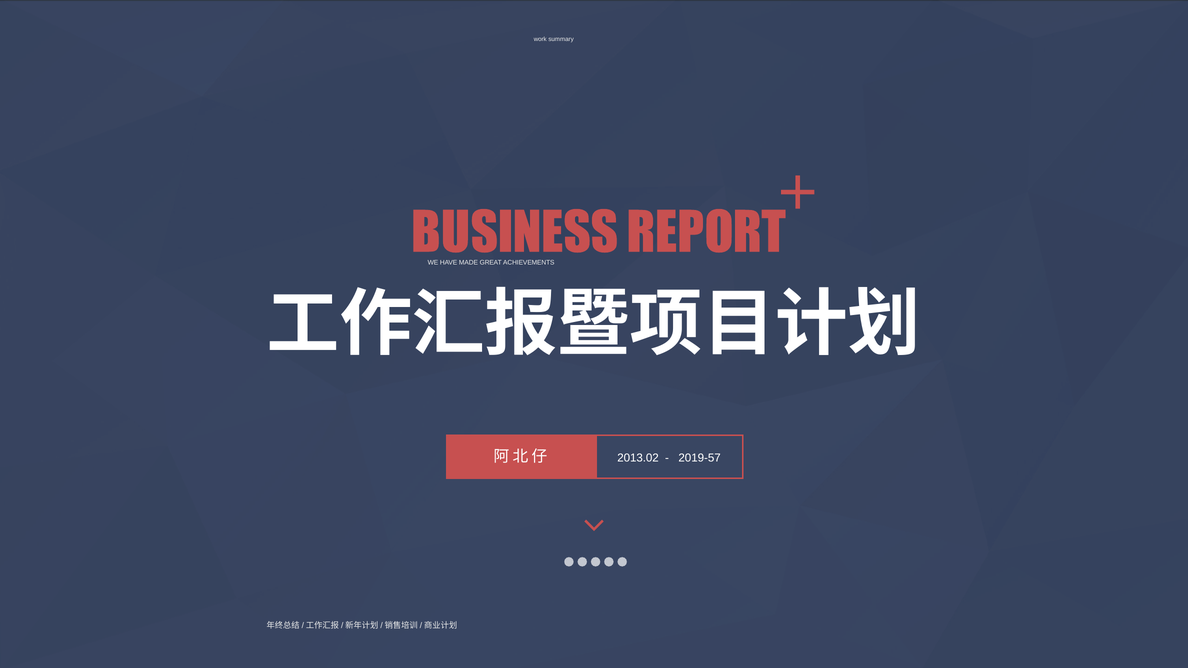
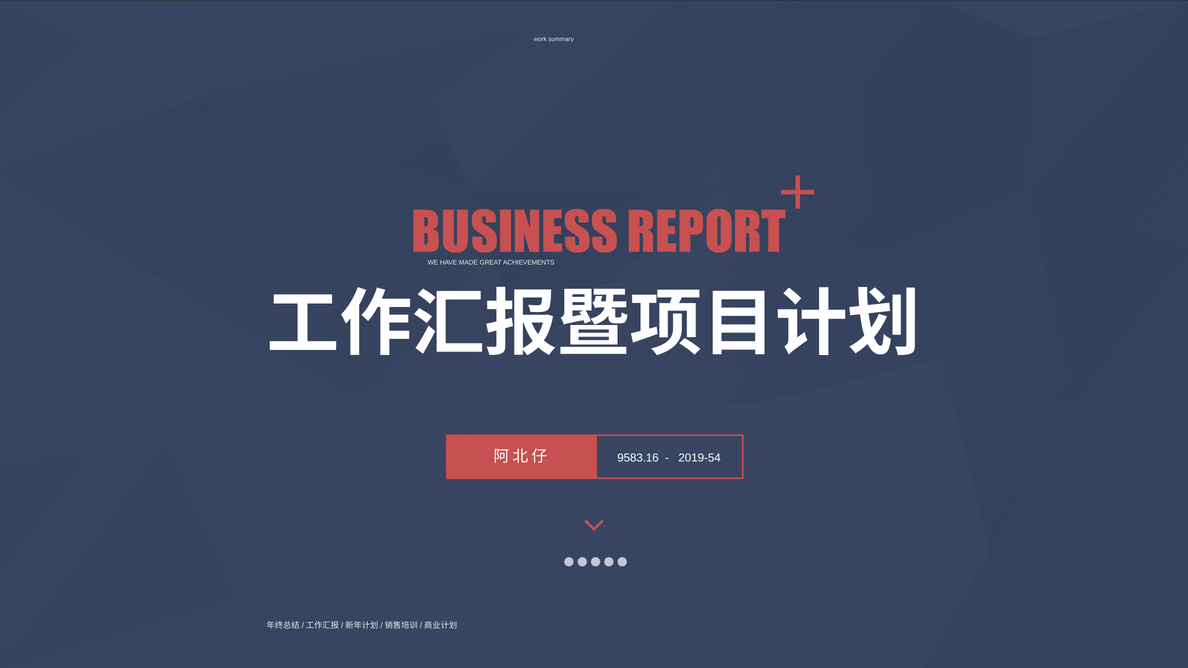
2013.02: 2013.02 -> 9583.16
2019-57: 2019-57 -> 2019-54
